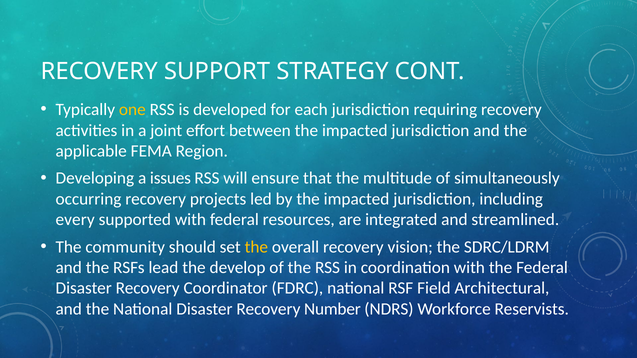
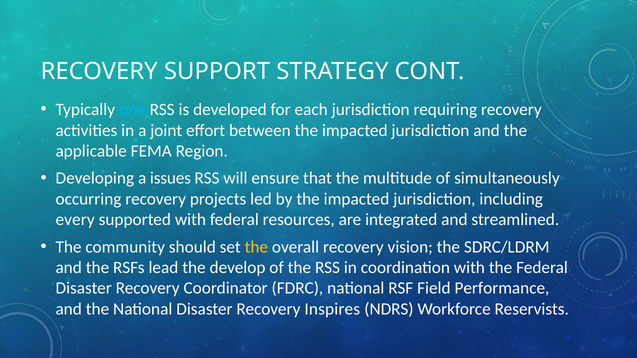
one colour: yellow -> light blue
Architectural: Architectural -> Performance
Number: Number -> Inspires
